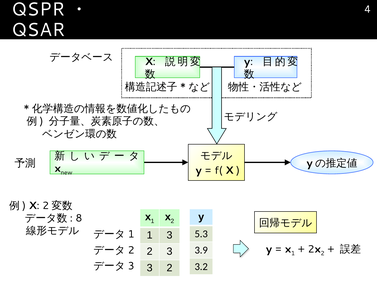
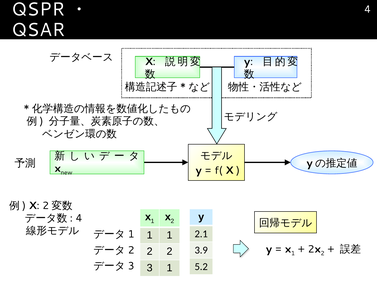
8 at (79, 218): 8 -> 4
5.3: 5.3 -> 2.1
1 3: 3 -> 1
2 3: 3 -> 2
3.2: 3.2 -> 5.2
2 at (170, 268): 2 -> 1
